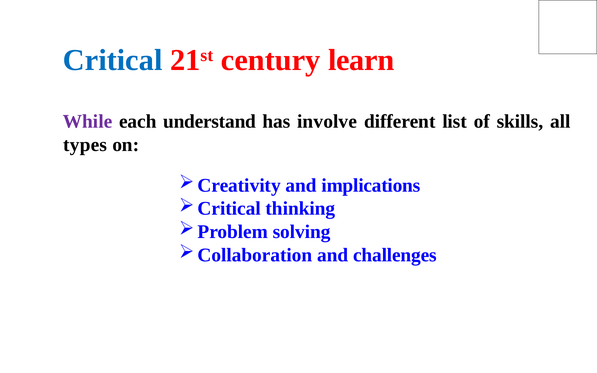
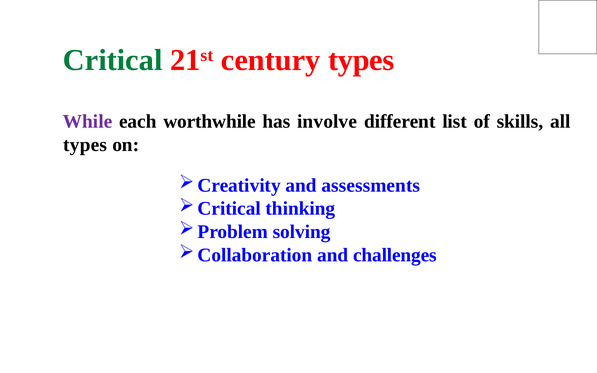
Critical colour: blue -> green
century learn: learn -> types
understand: understand -> worthwhile
implications: implications -> assessments
